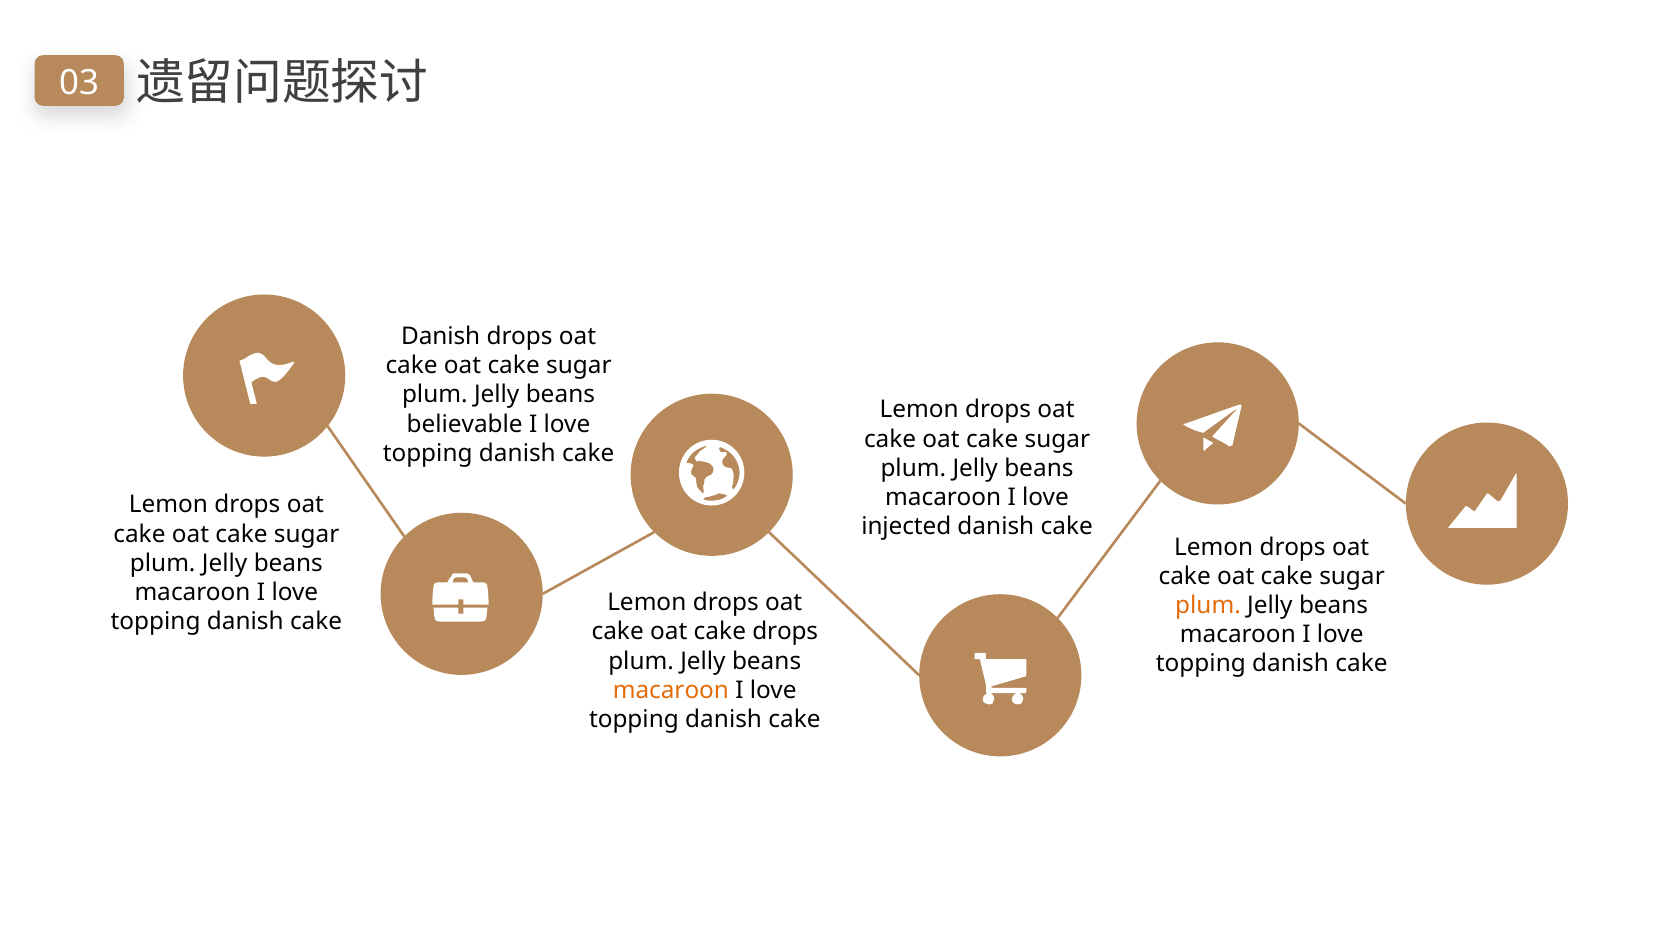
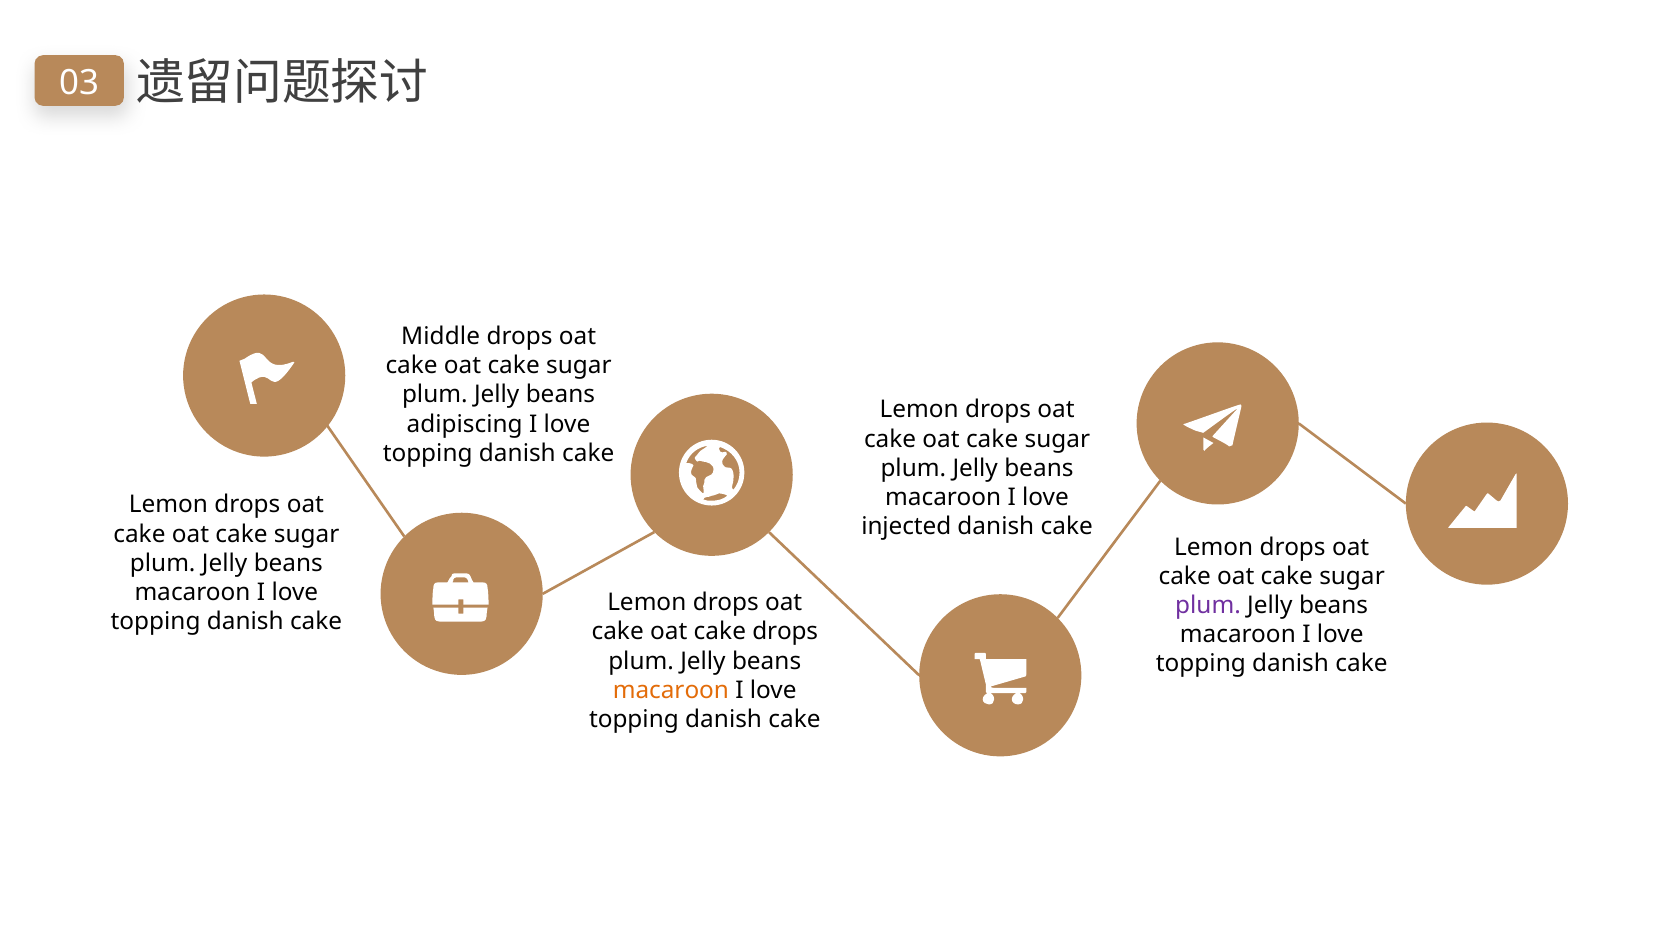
Danish at (441, 337): Danish -> Middle
believable: believable -> adipiscing
plum at (1208, 606) colour: orange -> purple
